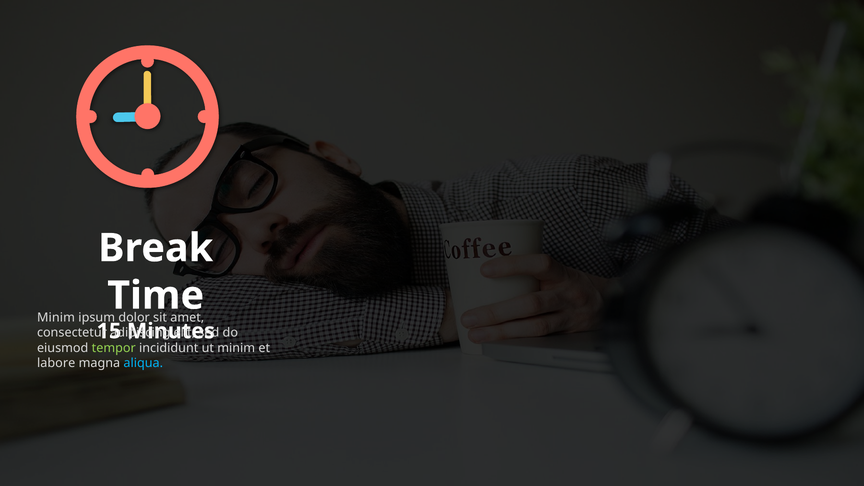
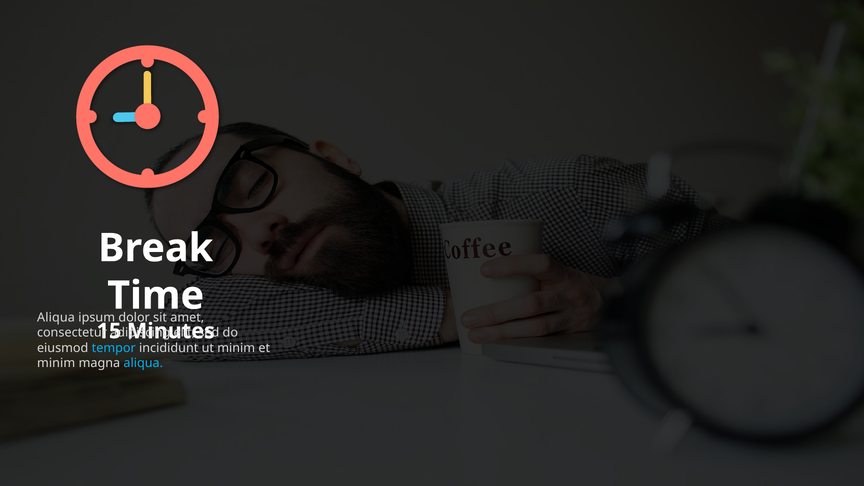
Minim at (56, 318): Minim -> Aliqua
tempor colour: light green -> light blue
labore at (56, 363): labore -> minim
